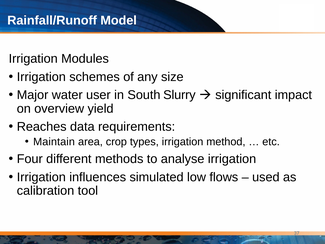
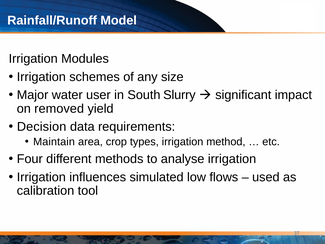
overview: overview -> removed
Reaches: Reaches -> Decision
